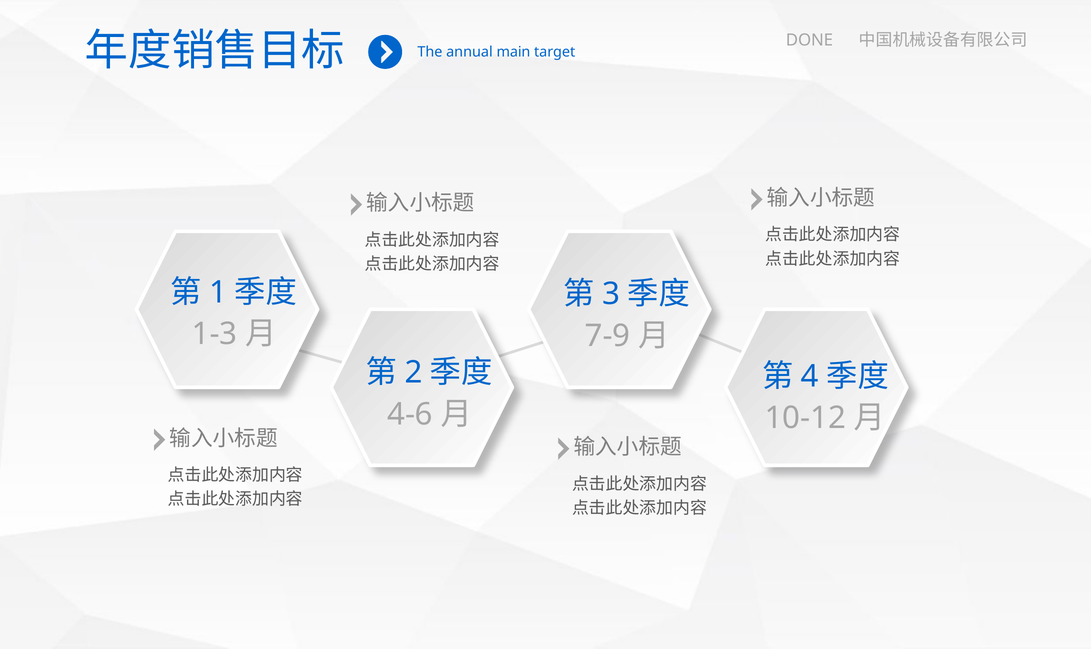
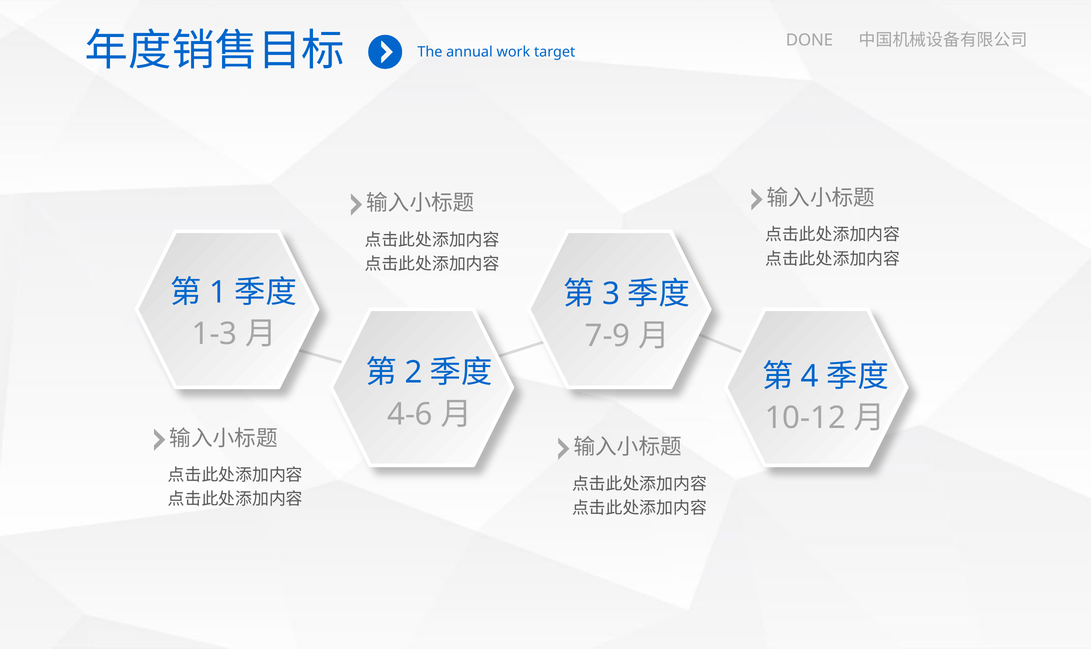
main: main -> work
